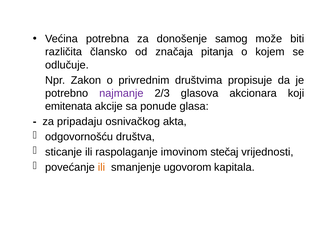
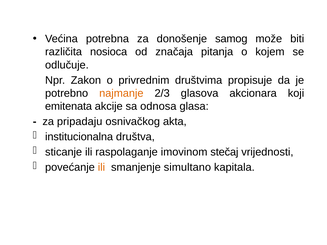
člansko: člansko -> nosioca
najmanje colour: purple -> orange
ponude: ponude -> odnosa
odgovornošću: odgovornošću -> institucionalna
ugovorom: ugovorom -> simultano
